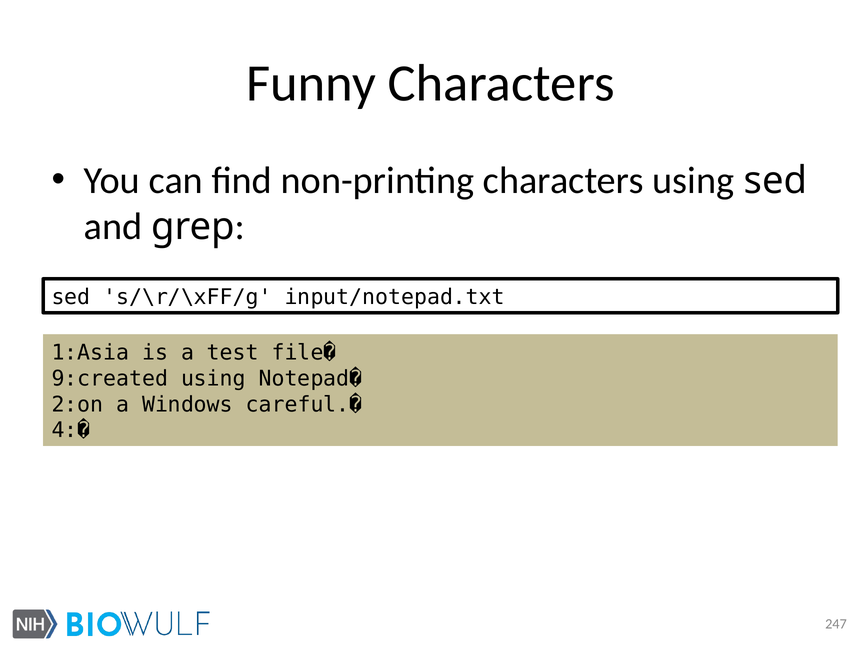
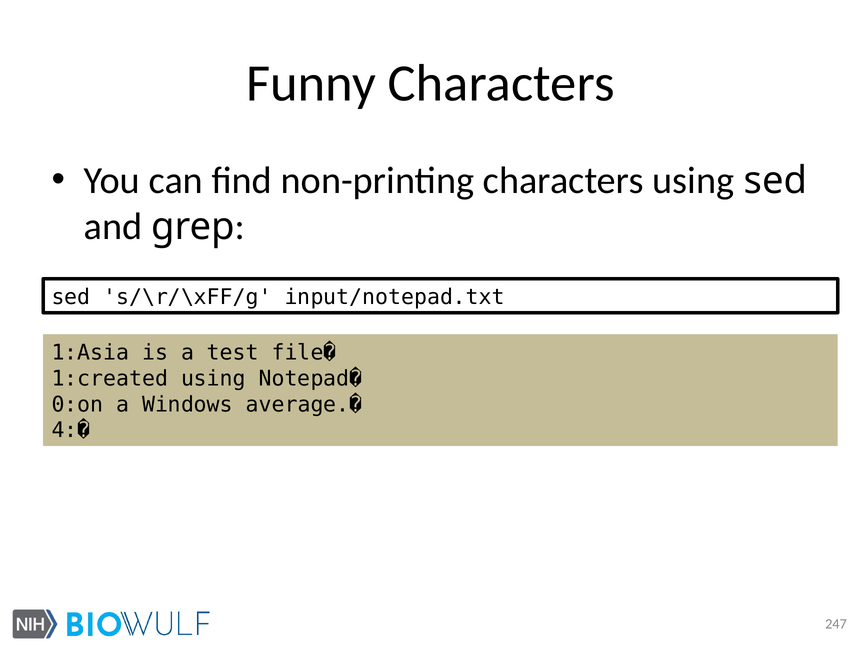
9:created: 9:created -> 1:created
2:on: 2:on -> 0:on
careful.�: careful.� -> average.�
